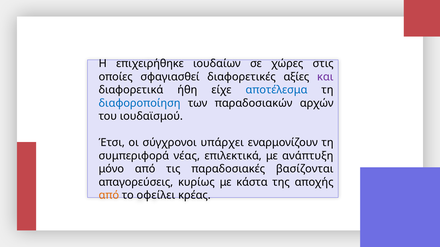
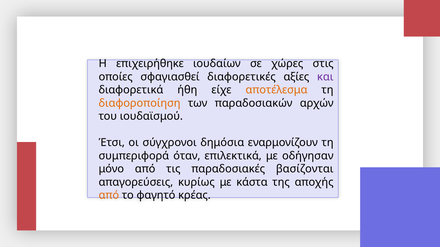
αποτέλεσμα colour: blue -> orange
διαφοροποίηση colour: blue -> orange
υπάρχει: υπάρχει -> δημόσια
νέας: νέας -> όταν
ανάπτυξη: ανάπτυξη -> οδήγησαν
οφείλει: οφείλει -> φαγητό
